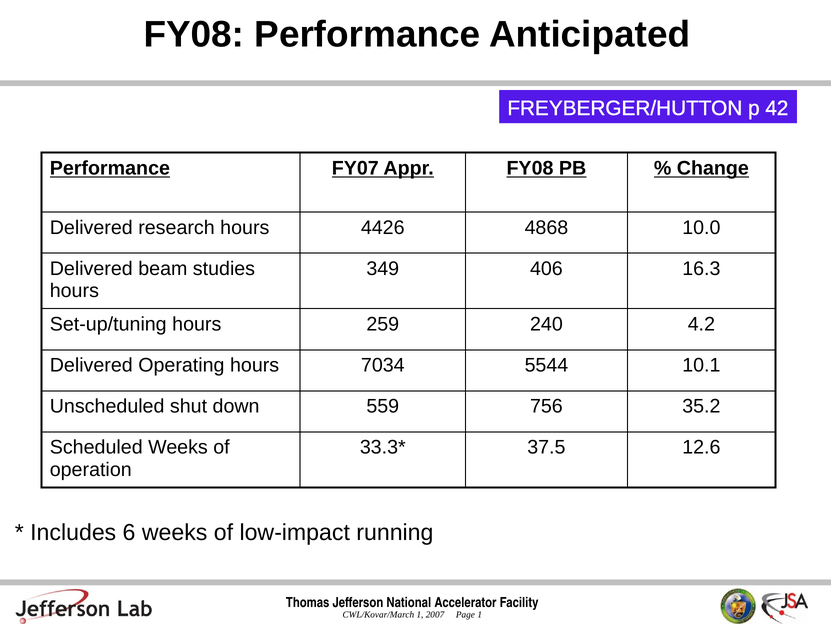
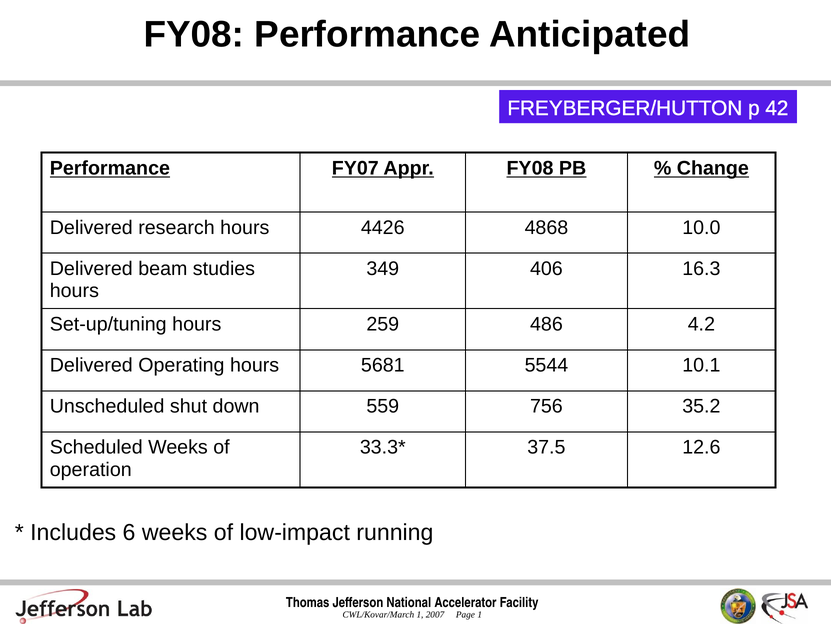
240: 240 -> 486
7034: 7034 -> 5681
